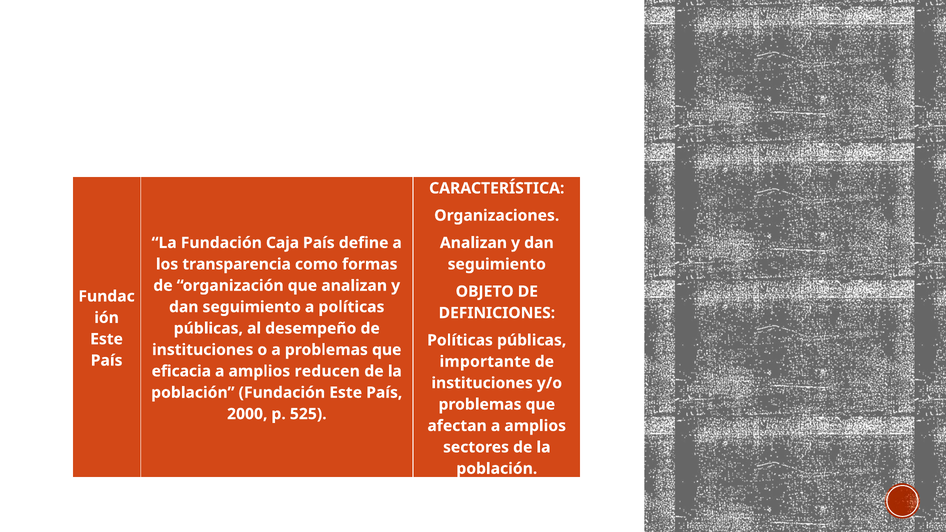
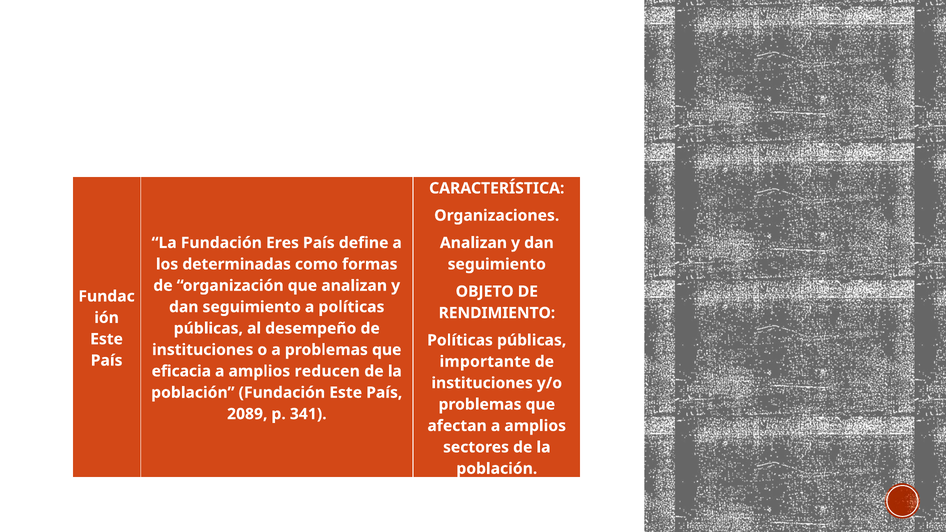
Caja: Caja -> Eres
transparencia: transparencia -> determinadas
DEFINICIONES: DEFINICIONES -> RENDIMIENTO
2000: 2000 -> 2089
525: 525 -> 341
